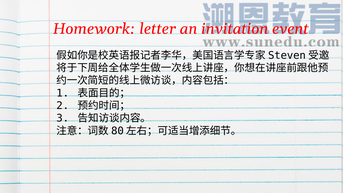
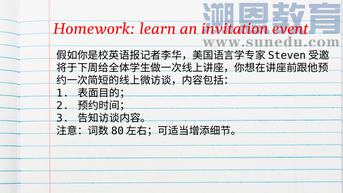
letter: letter -> learn
